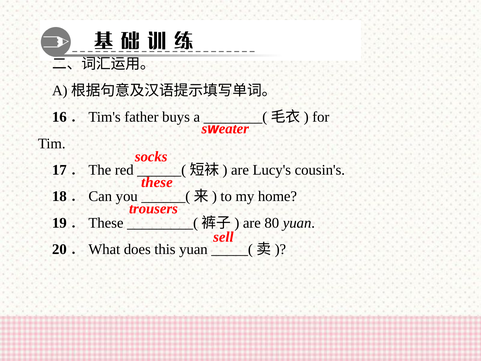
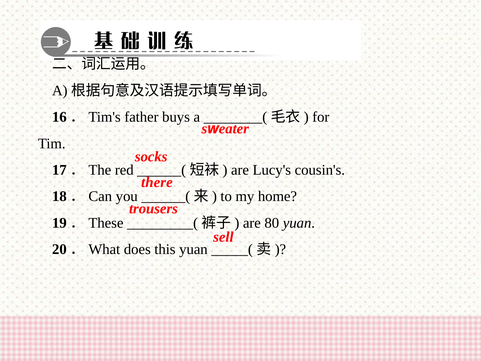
these: these -> there
